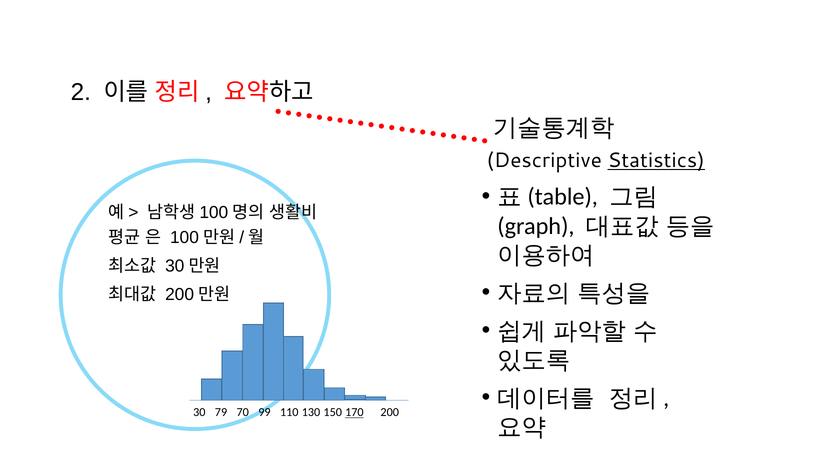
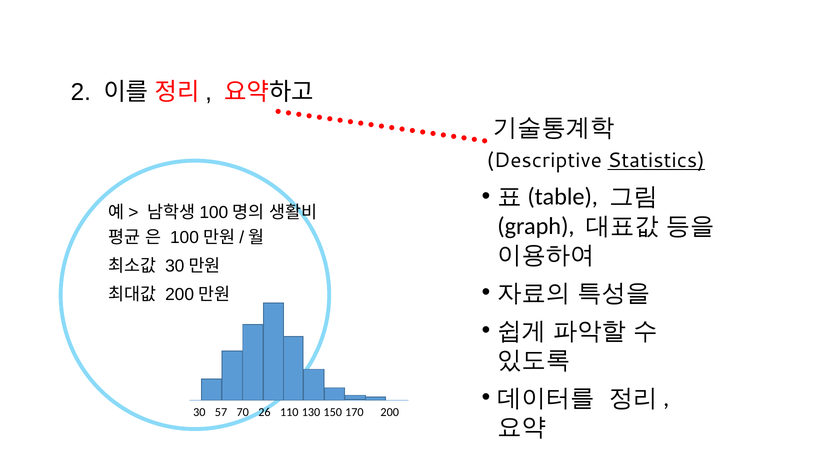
79: 79 -> 57
99: 99 -> 26
170 underline: present -> none
